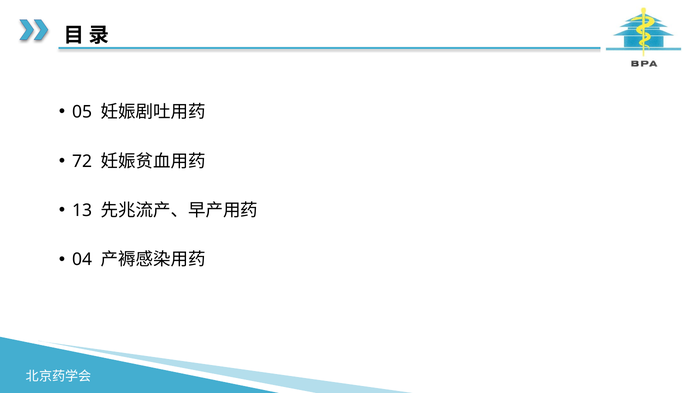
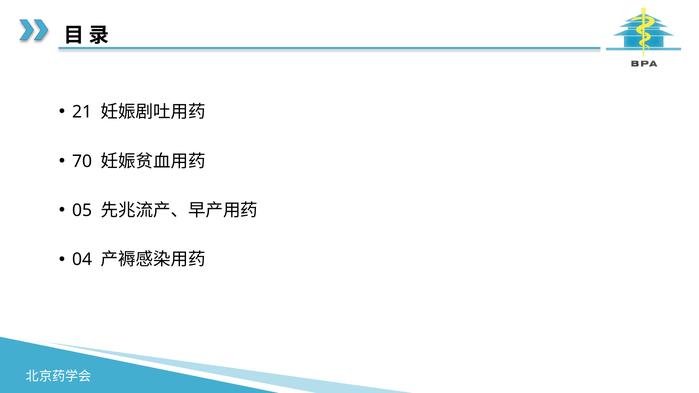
05: 05 -> 21
72: 72 -> 70
13: 13 -> 05
